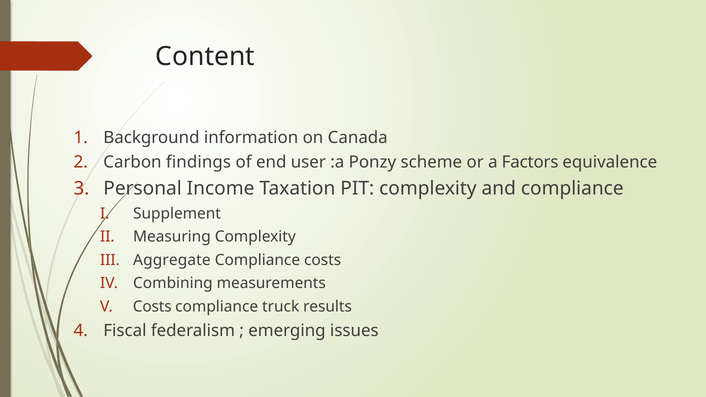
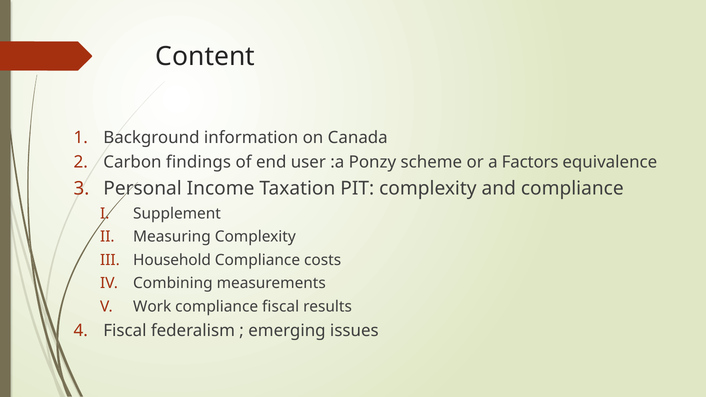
Aggregate: Aggregate -> Household
Costs at (152, 307): Costs -> Work
compliance truck: truck -> fiscal
